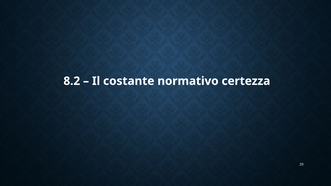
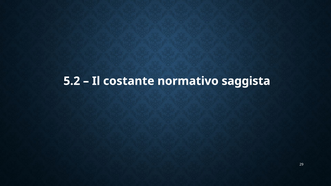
8.2: 8.2 -> 5.2
certezza: certezza -> saggista
